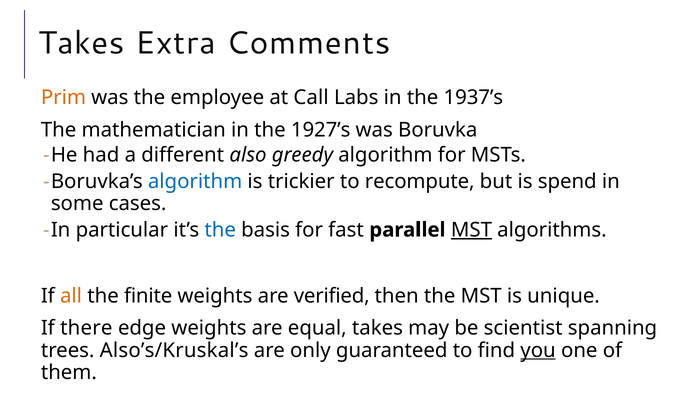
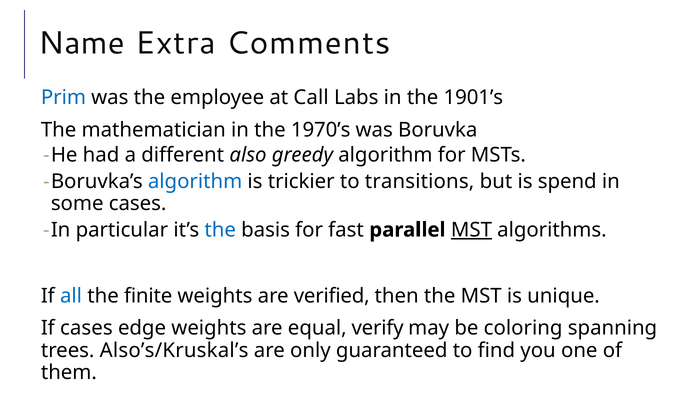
Takes at (82, 43): Takes -> Name
Prim colour: orange -> blue
1937’s: 1937’s -> 1901’s
1927’s: 1927’s -> 1970’s
recompute: recompute -> transitions
all colour: orange -> blue
If there: there -> cases
equal takes: takes -> verify
scientist: scientist -> coloring
you underline: present -> none
